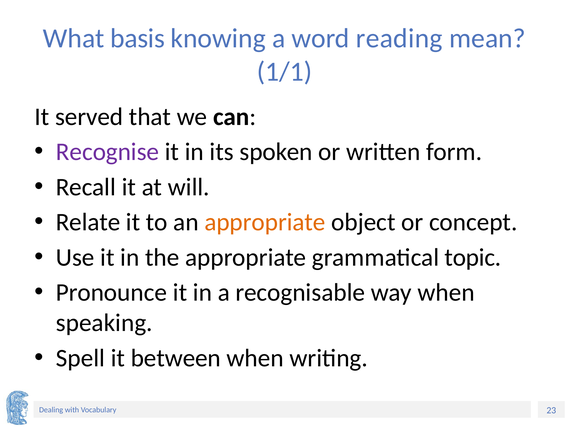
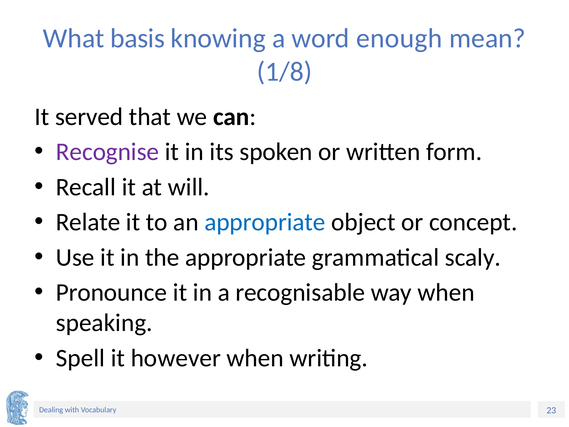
reading: reading -> enough
1/1: 1/1 -> 1/8
appropriate at (265, 222) colour: orange -> blue
topic: topic -> scaly
between: between -> however
